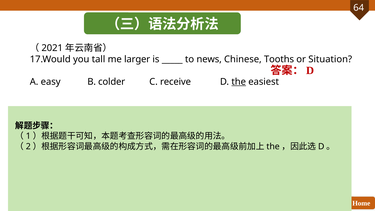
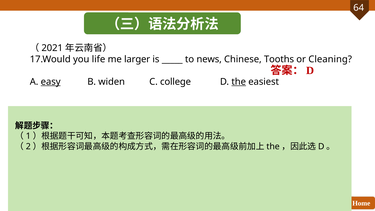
tall: tall -> life
Situation: Situation -> Cleaning
easy underline: none -> present
colder: colder -> widen
receive: receive -> college
